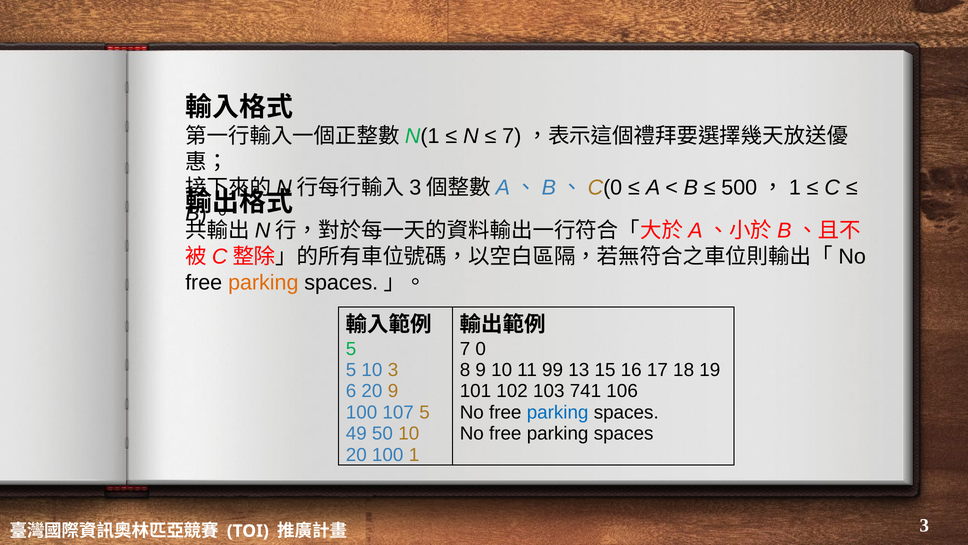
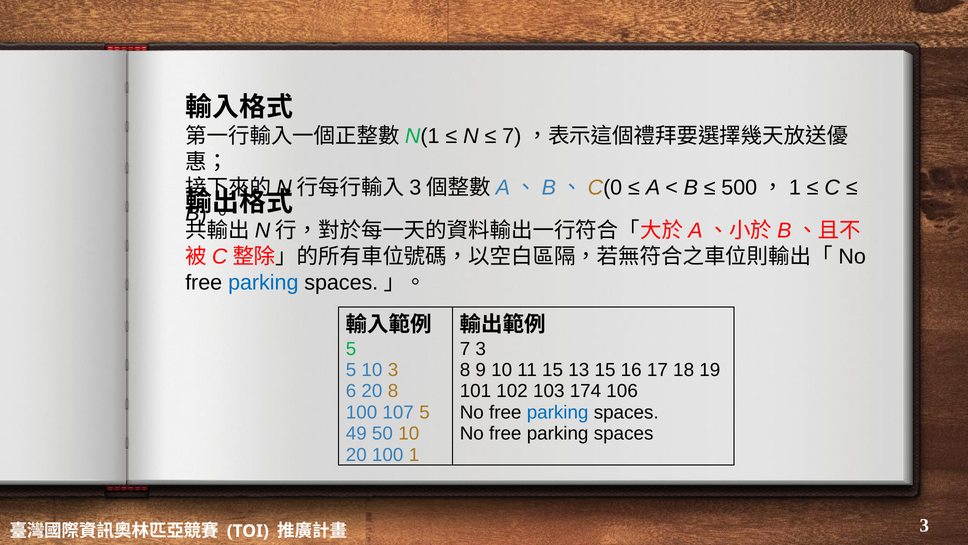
parking at (263, 282) colour: orange -> blue
7 0: 0 -> 3
11 99: 99 -> 15
20 9: 9 -> 8
741: 741 -> 174
